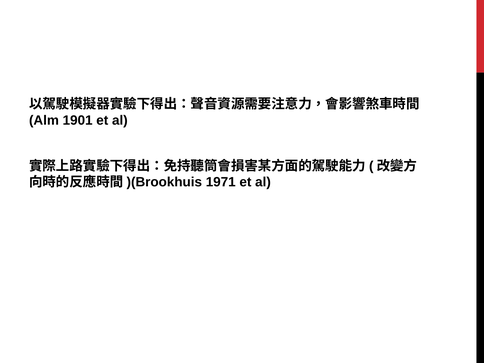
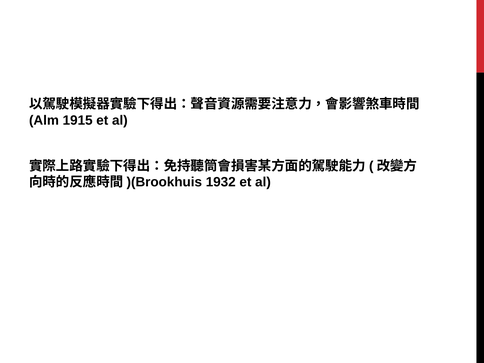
1901: 1901 -> 1915
1971: 1971 -> 1932
